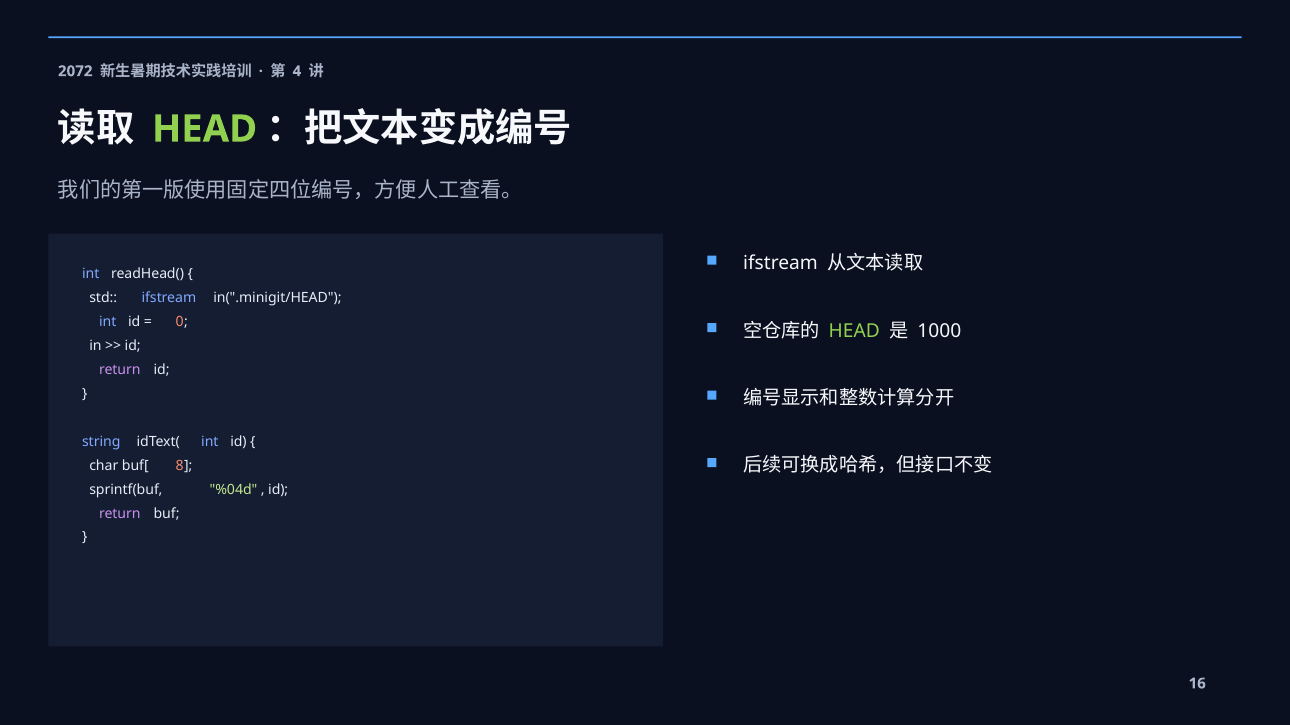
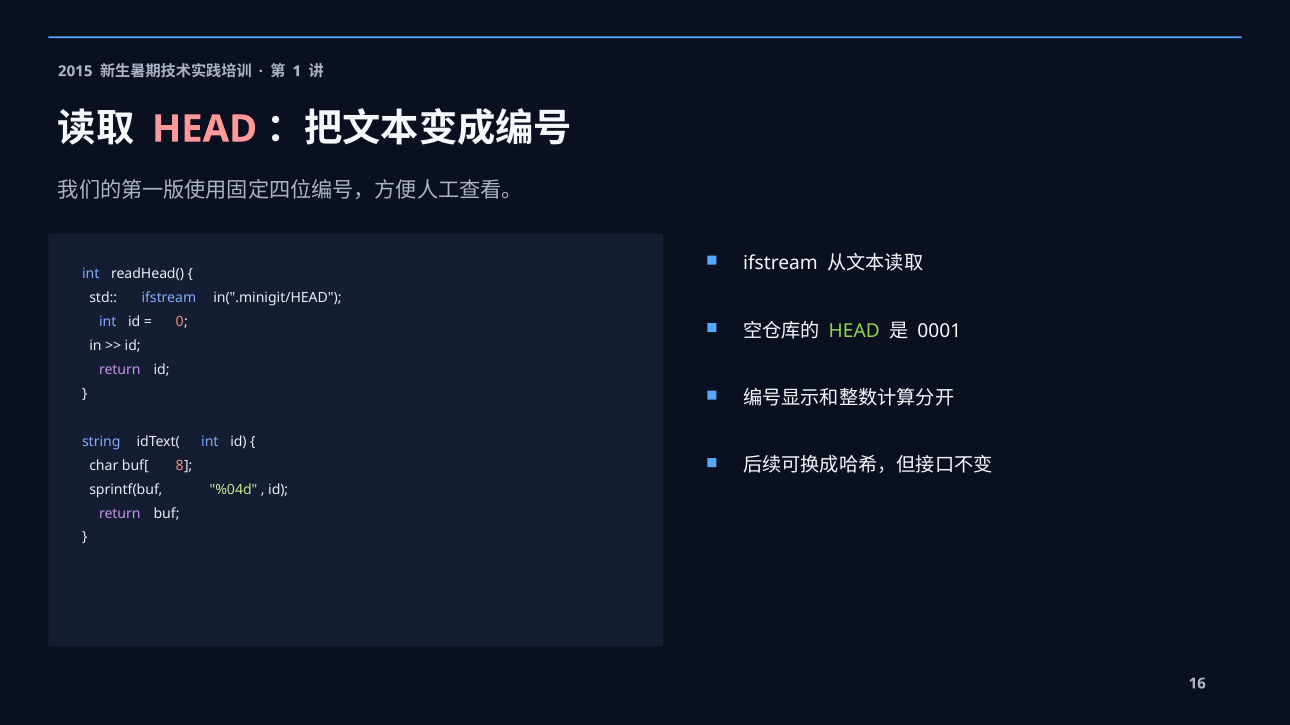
2072: 2072 -> 2015
4: 4 -> 1
HEAD at (205, 129) colour: light green -> pink
1000: 1000 -> 0001
